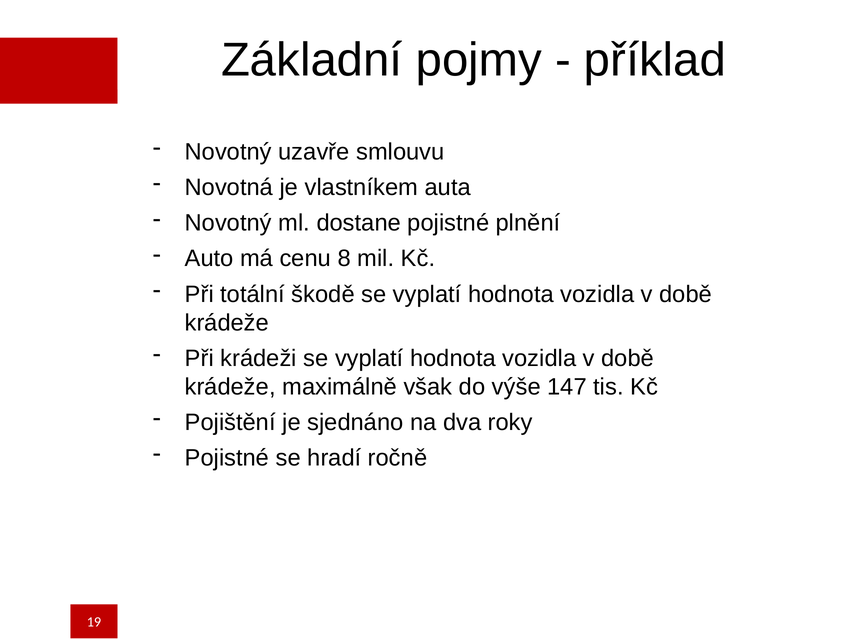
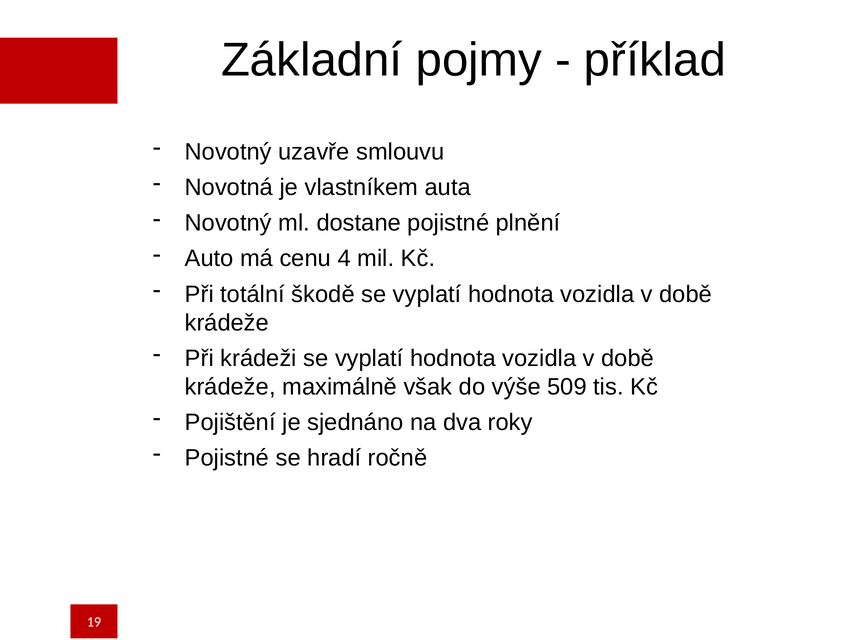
8: 8 -> 4
147: 147 -> 509
